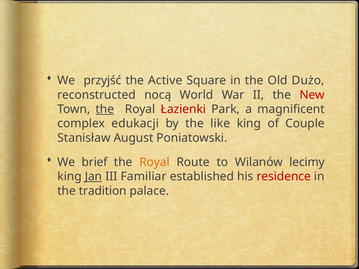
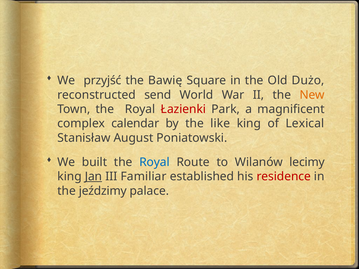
Active: Active -> Bawię
nocą: nocą -> send
New colour: red -> orange
the at (105, 109) underline: present -> none
edukacji: edukacji -> calendar
Couple: Couple -> Lexical
brief: brief -> built
Royal at (155, 162) colour: orange -> blue
tradition: tradition -> jeździmy
